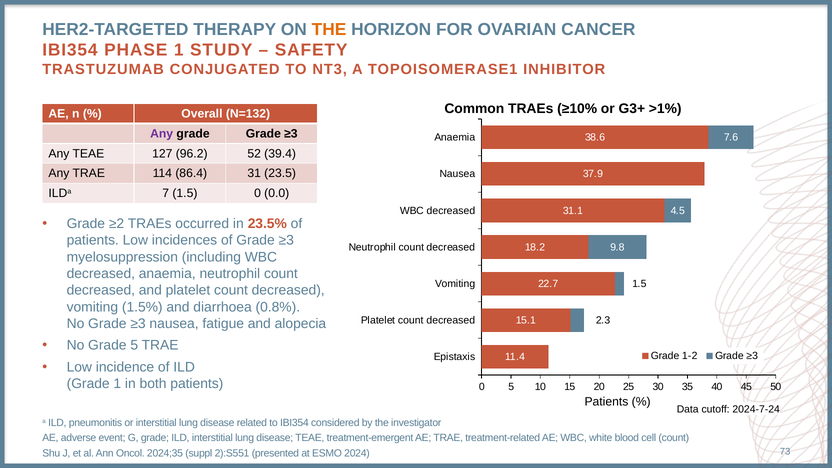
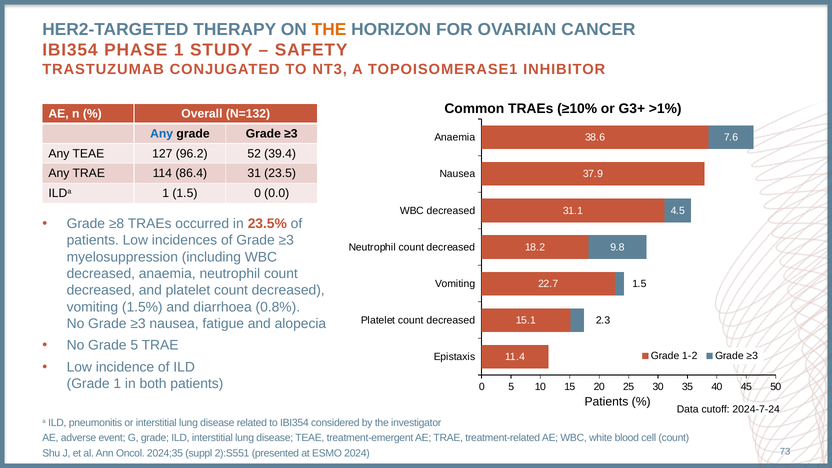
Any at (162, 134) colour: purple -> blue
ILDa 7: 7 -> 1
≥2: ≥2 -> ≥8
